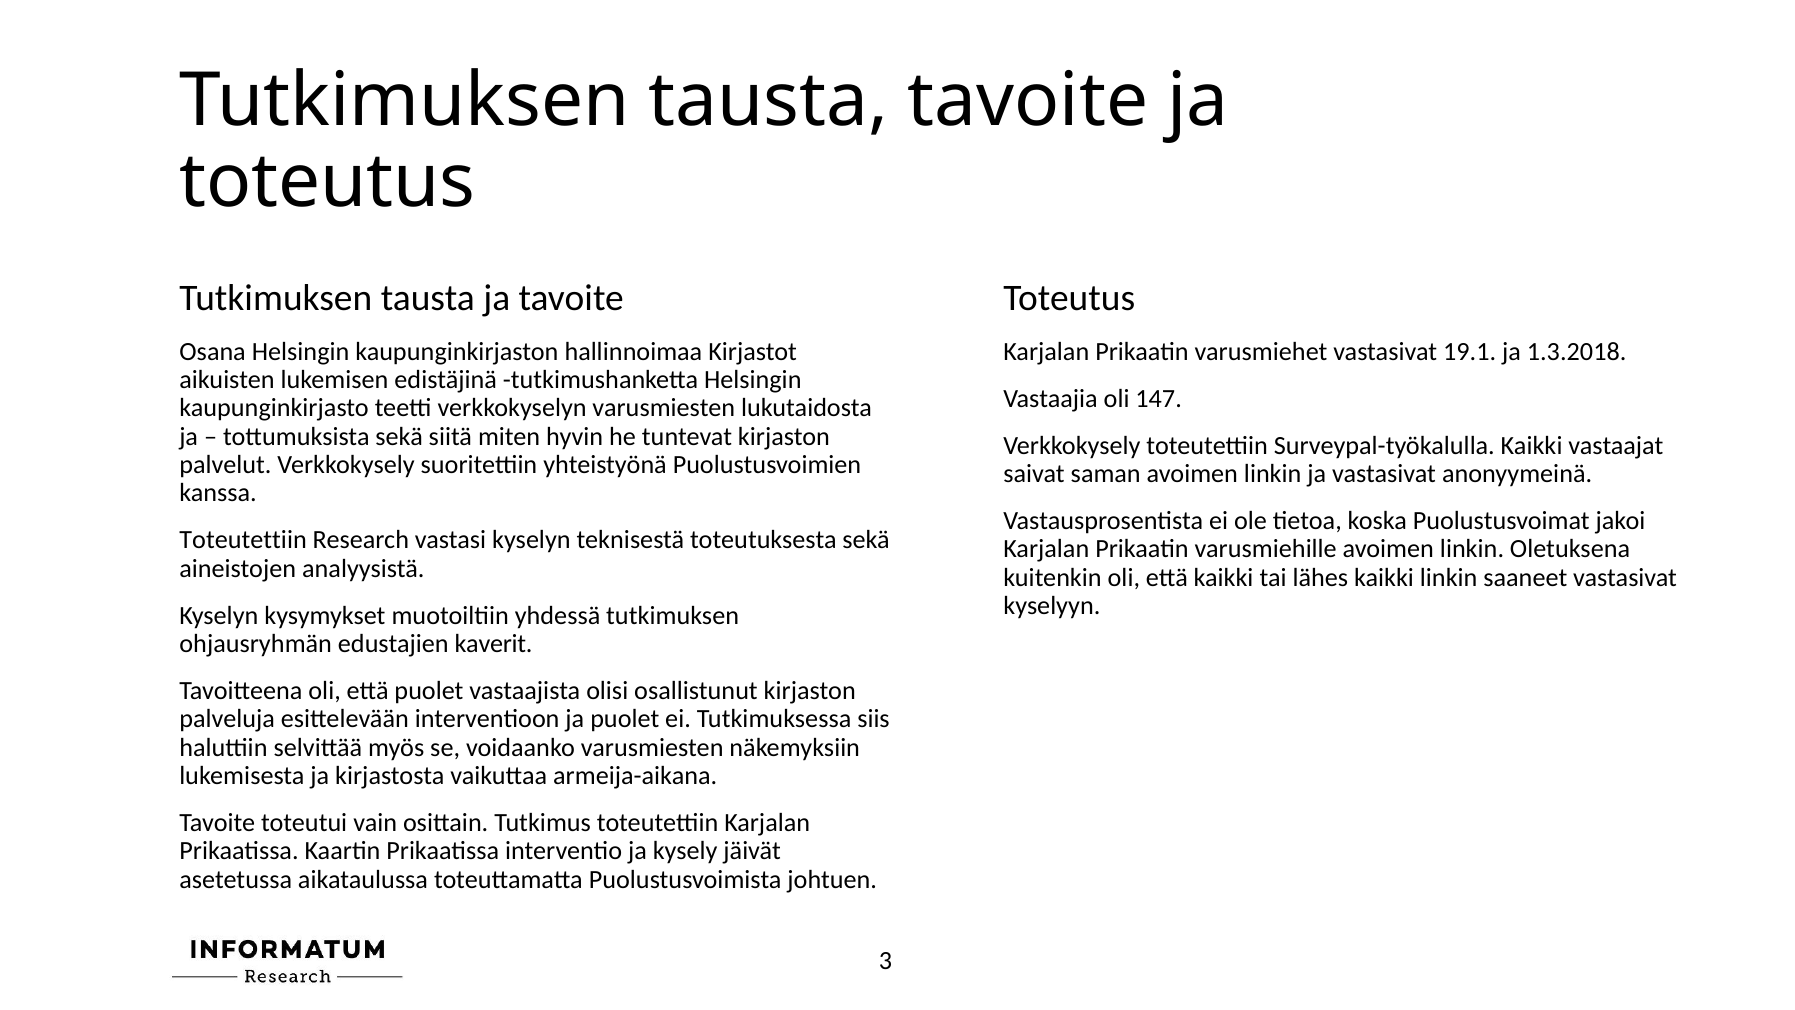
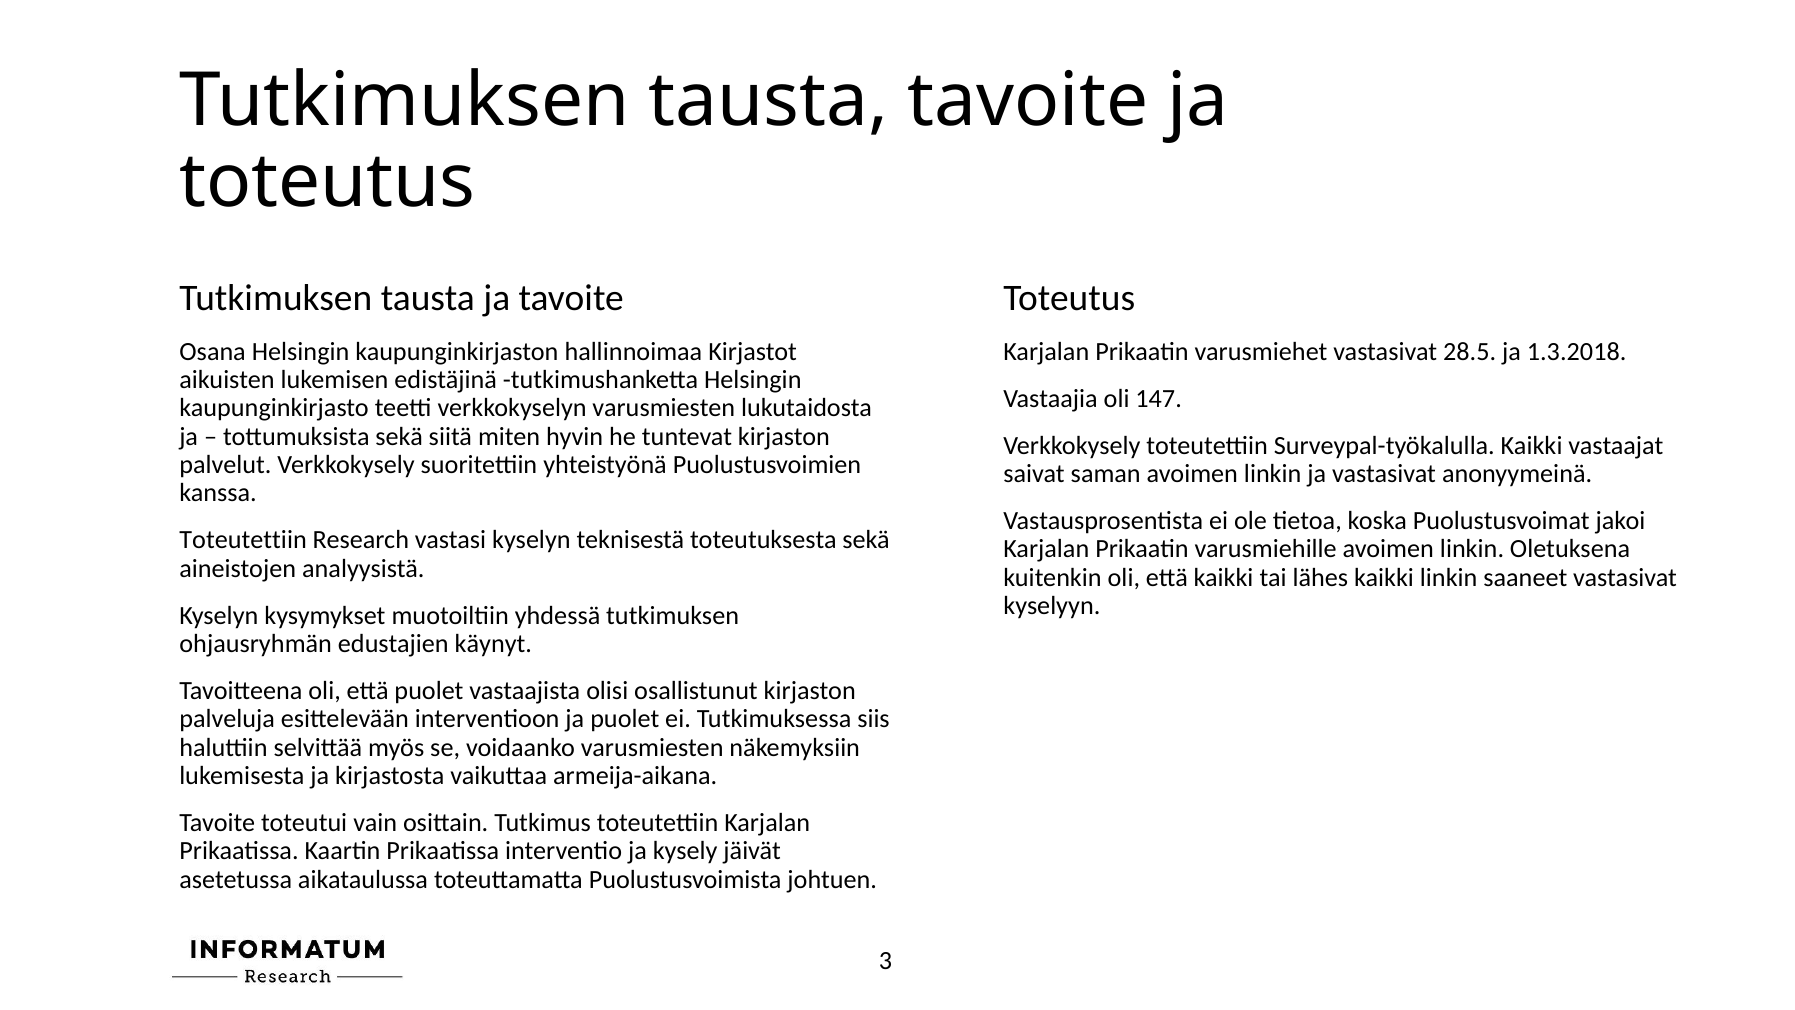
19.1: 19.1 -> 28.5
kaverit: kaverit -> käynyt
